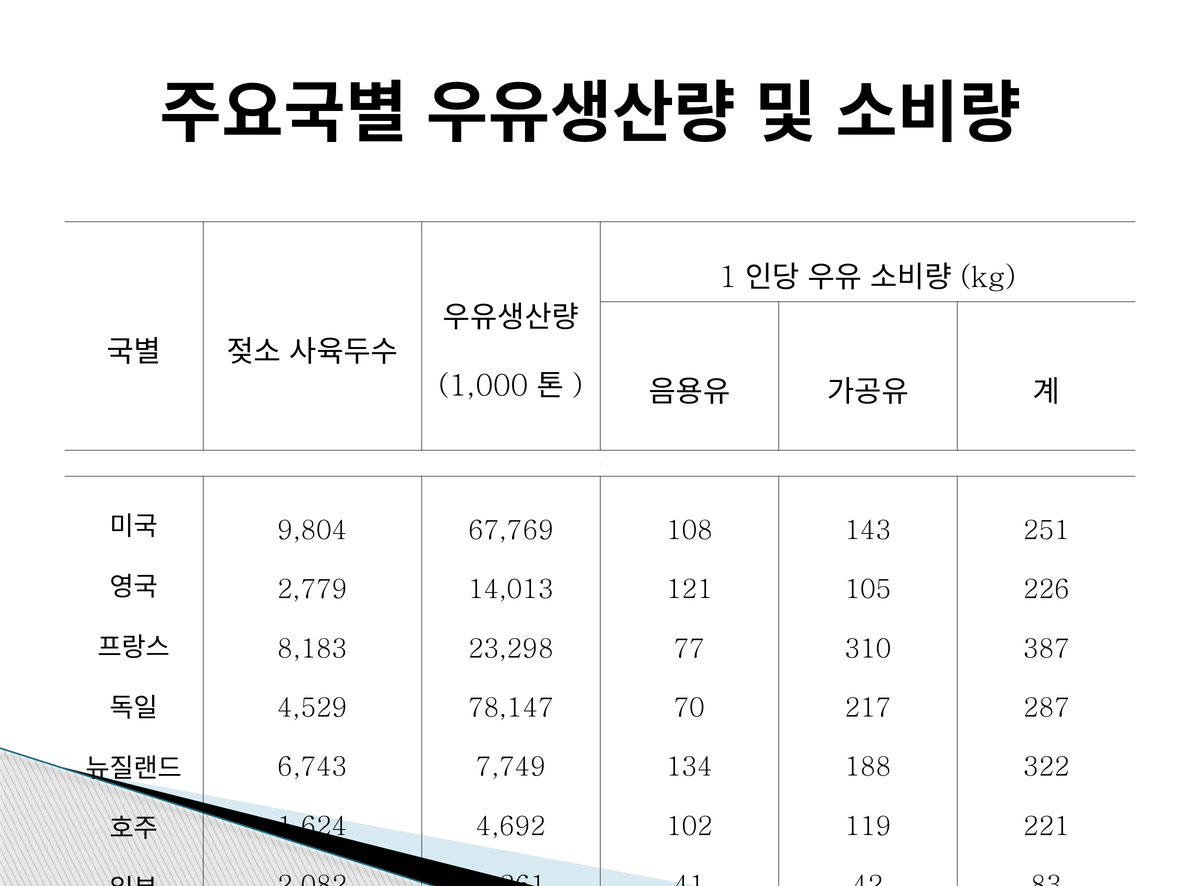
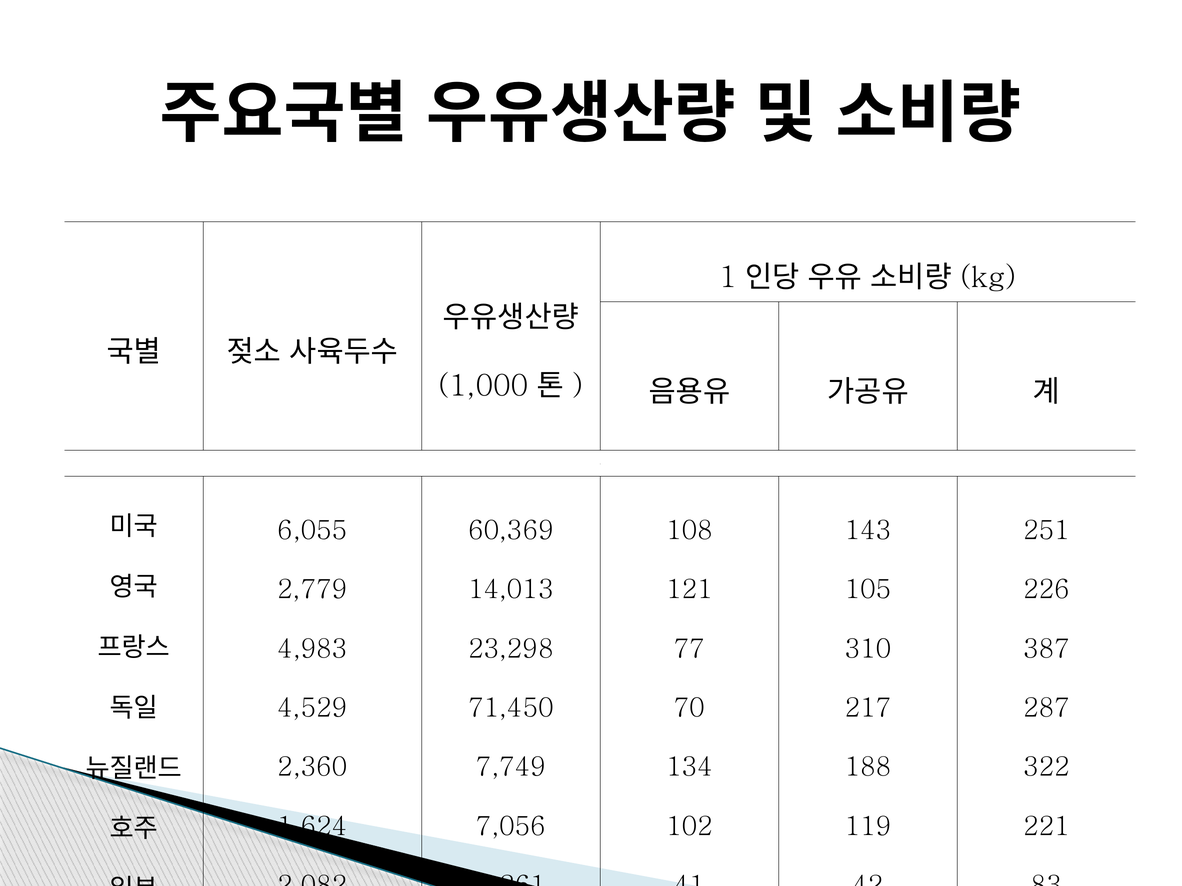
9,804: 9,804 -> 6,055
67,769: 67,769 -> 60,369
8,183: 8,183 -> 4,983
78,147: 78,147 -> 71,450
6,743: 6,743 -> 2,360
4,692: 4,692 -> 7,056
